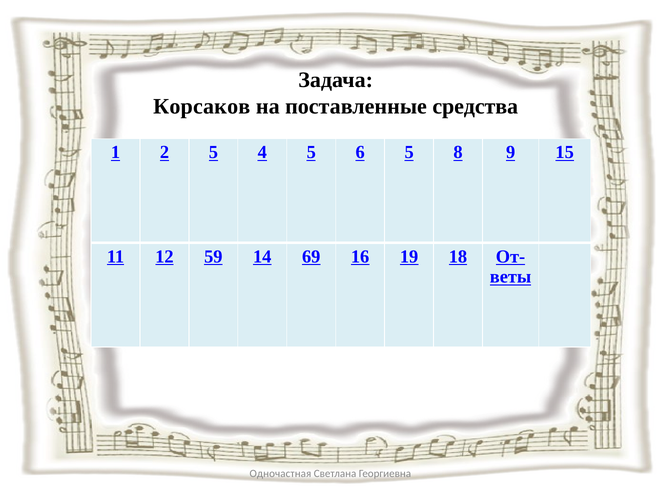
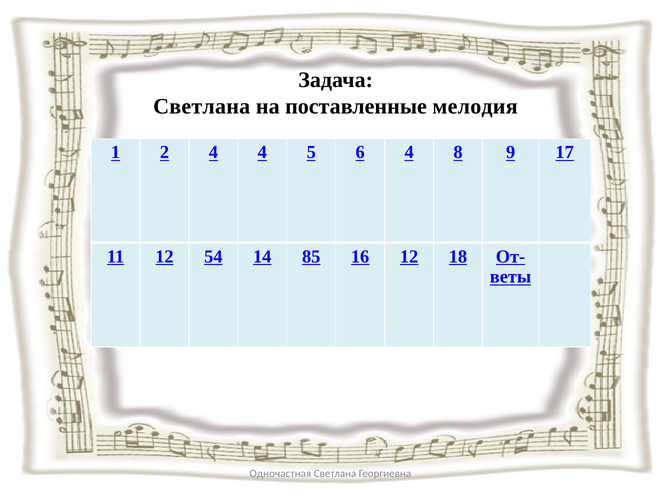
Корсаков at (202, 106): Корсаков -> Светлана
средства: средства -> мелодия
2 5: 5 -> 4
6 5: 5 -> 4
15: 15 -> 17
59: 59 -> 54
69: 69 -> 85
16 19: 19 -> 12
